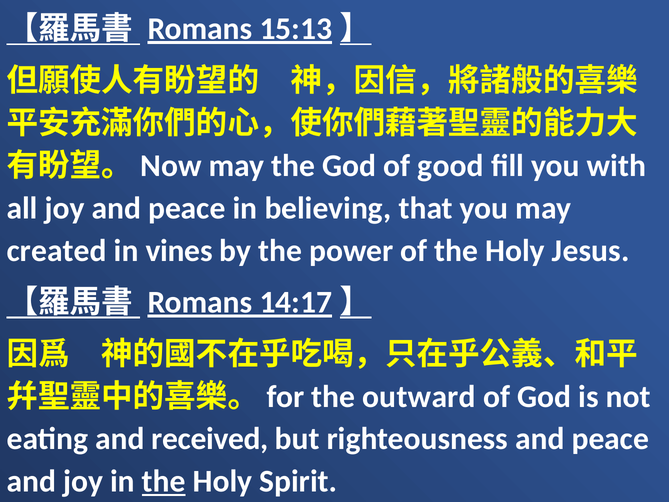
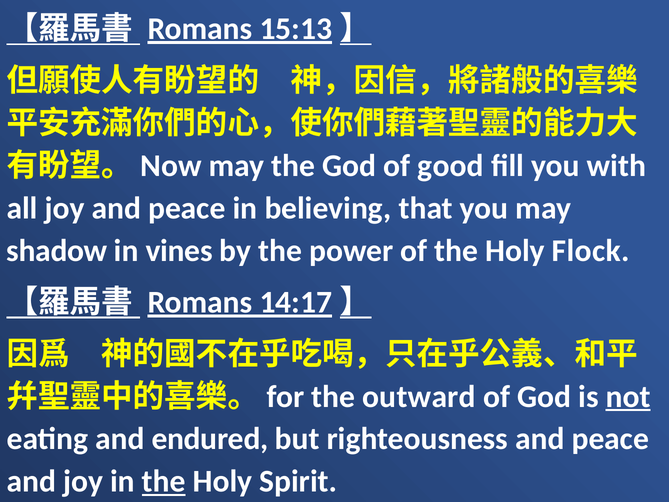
created: created -> shadow
Jesus: Jesus -> Flock
not underline: none -> present
received: received -> endured
